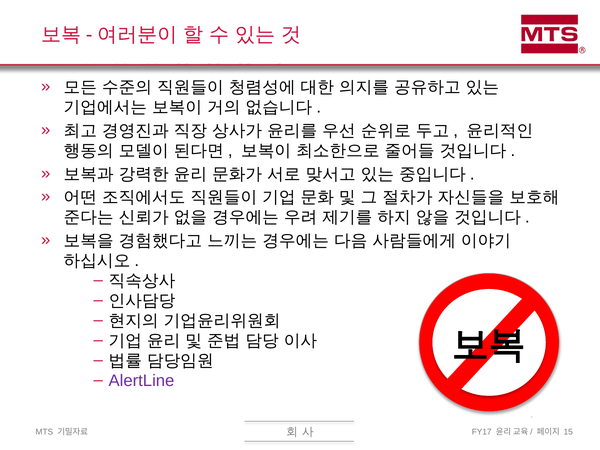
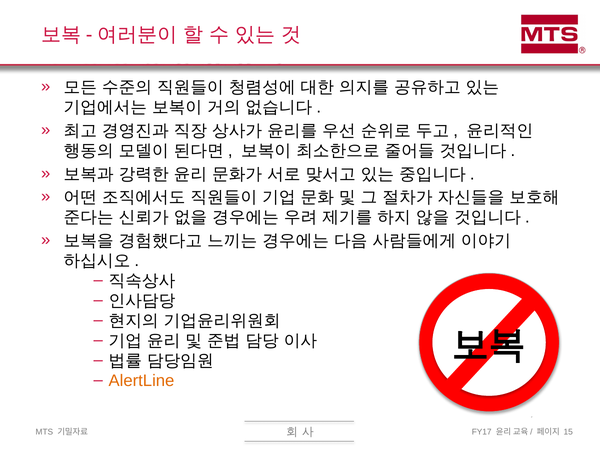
AlertLine colour: purple -> orange
